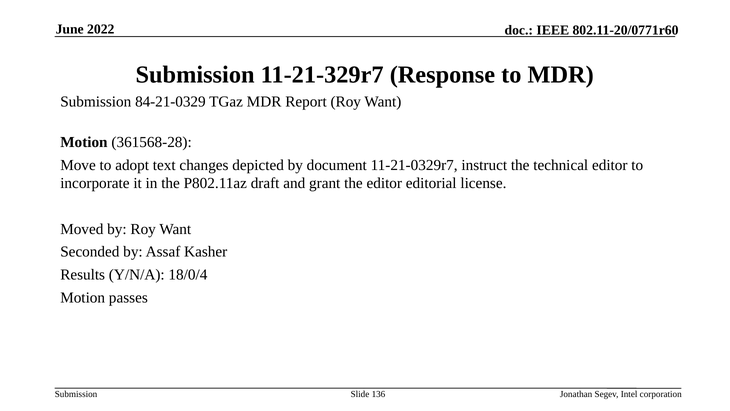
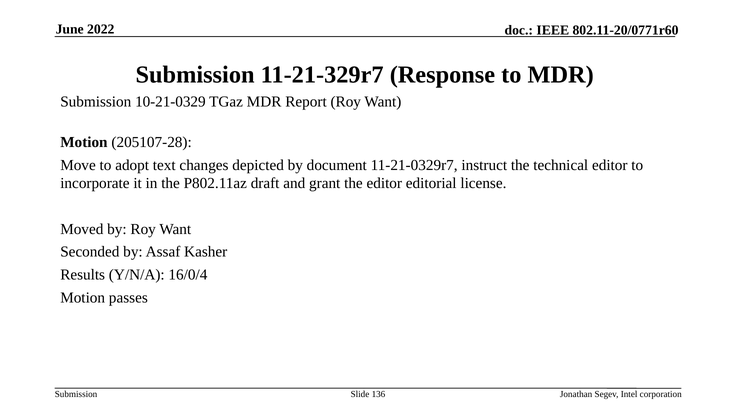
84-21-0329: 84-21-0329 -> 10-21-0329
361568-28: 361568-28 -> 205107-28
18/0/4: 18/0/4 -> 16/0/4
